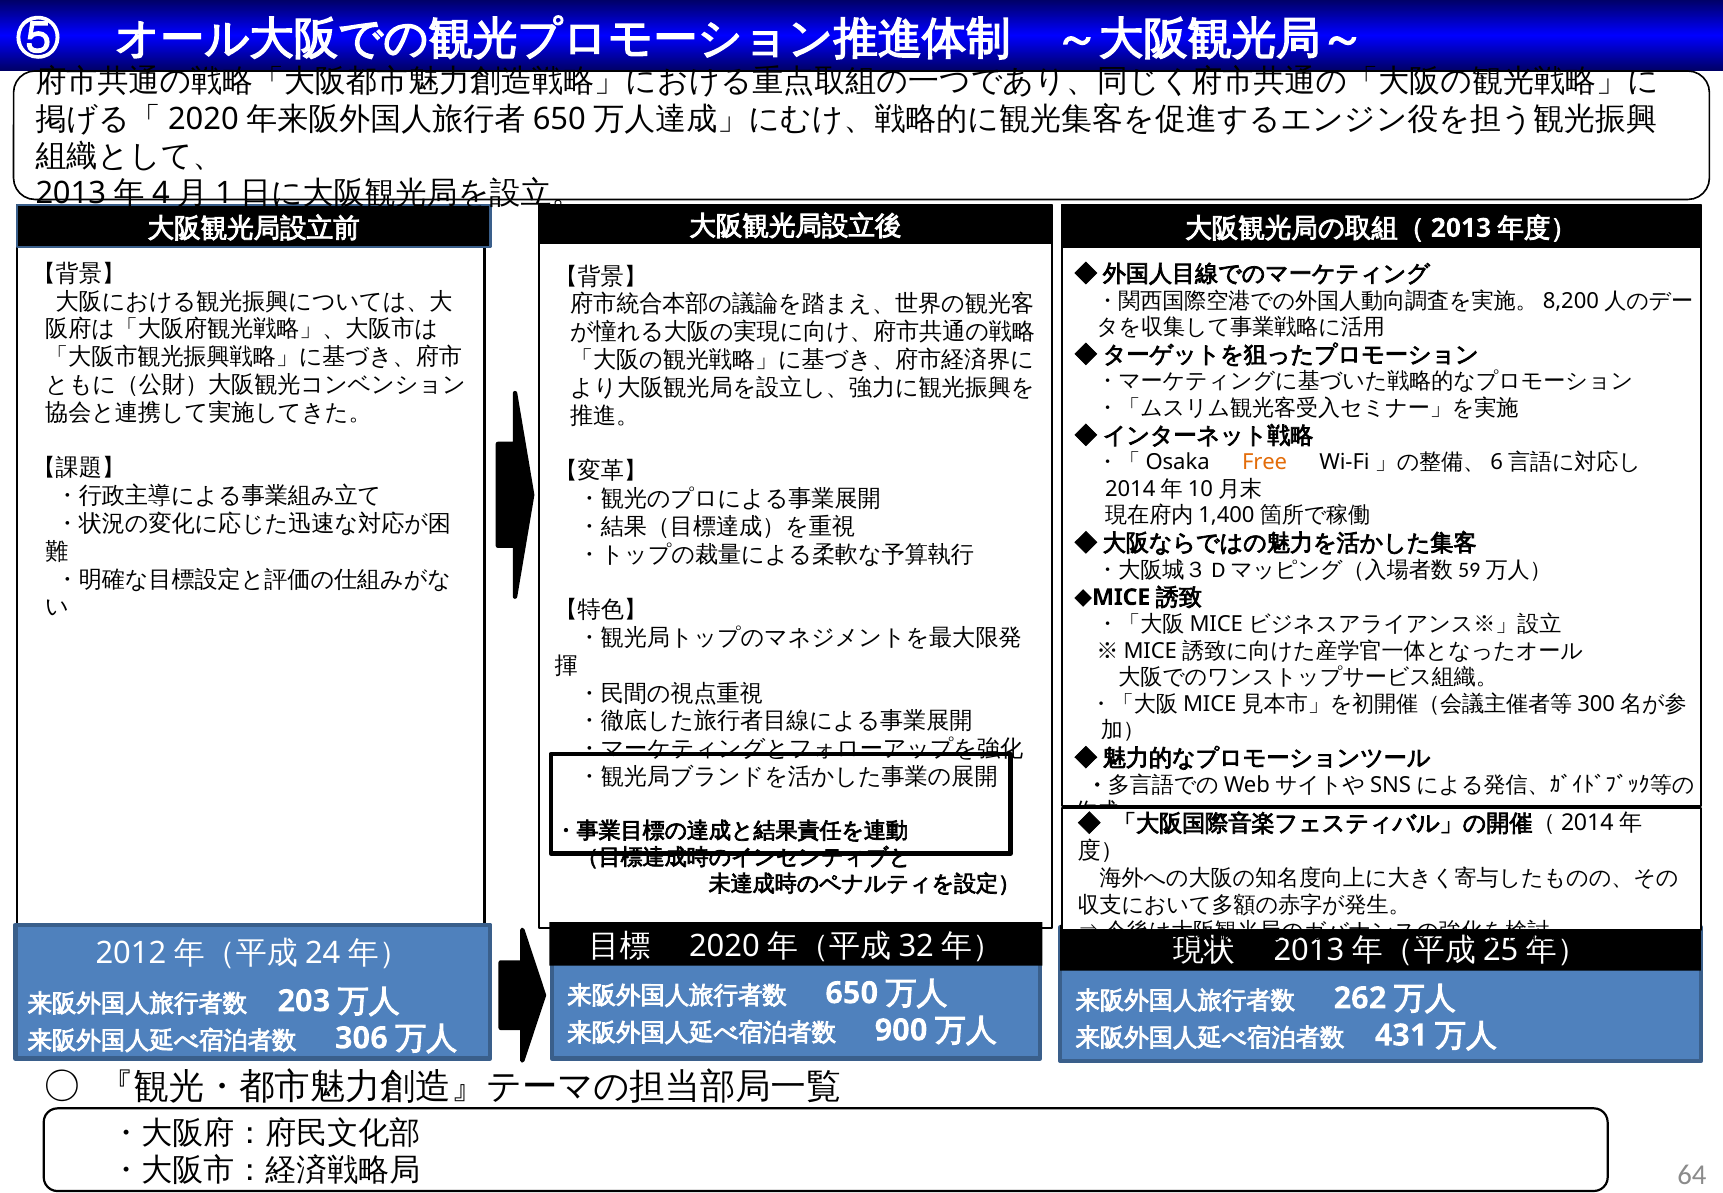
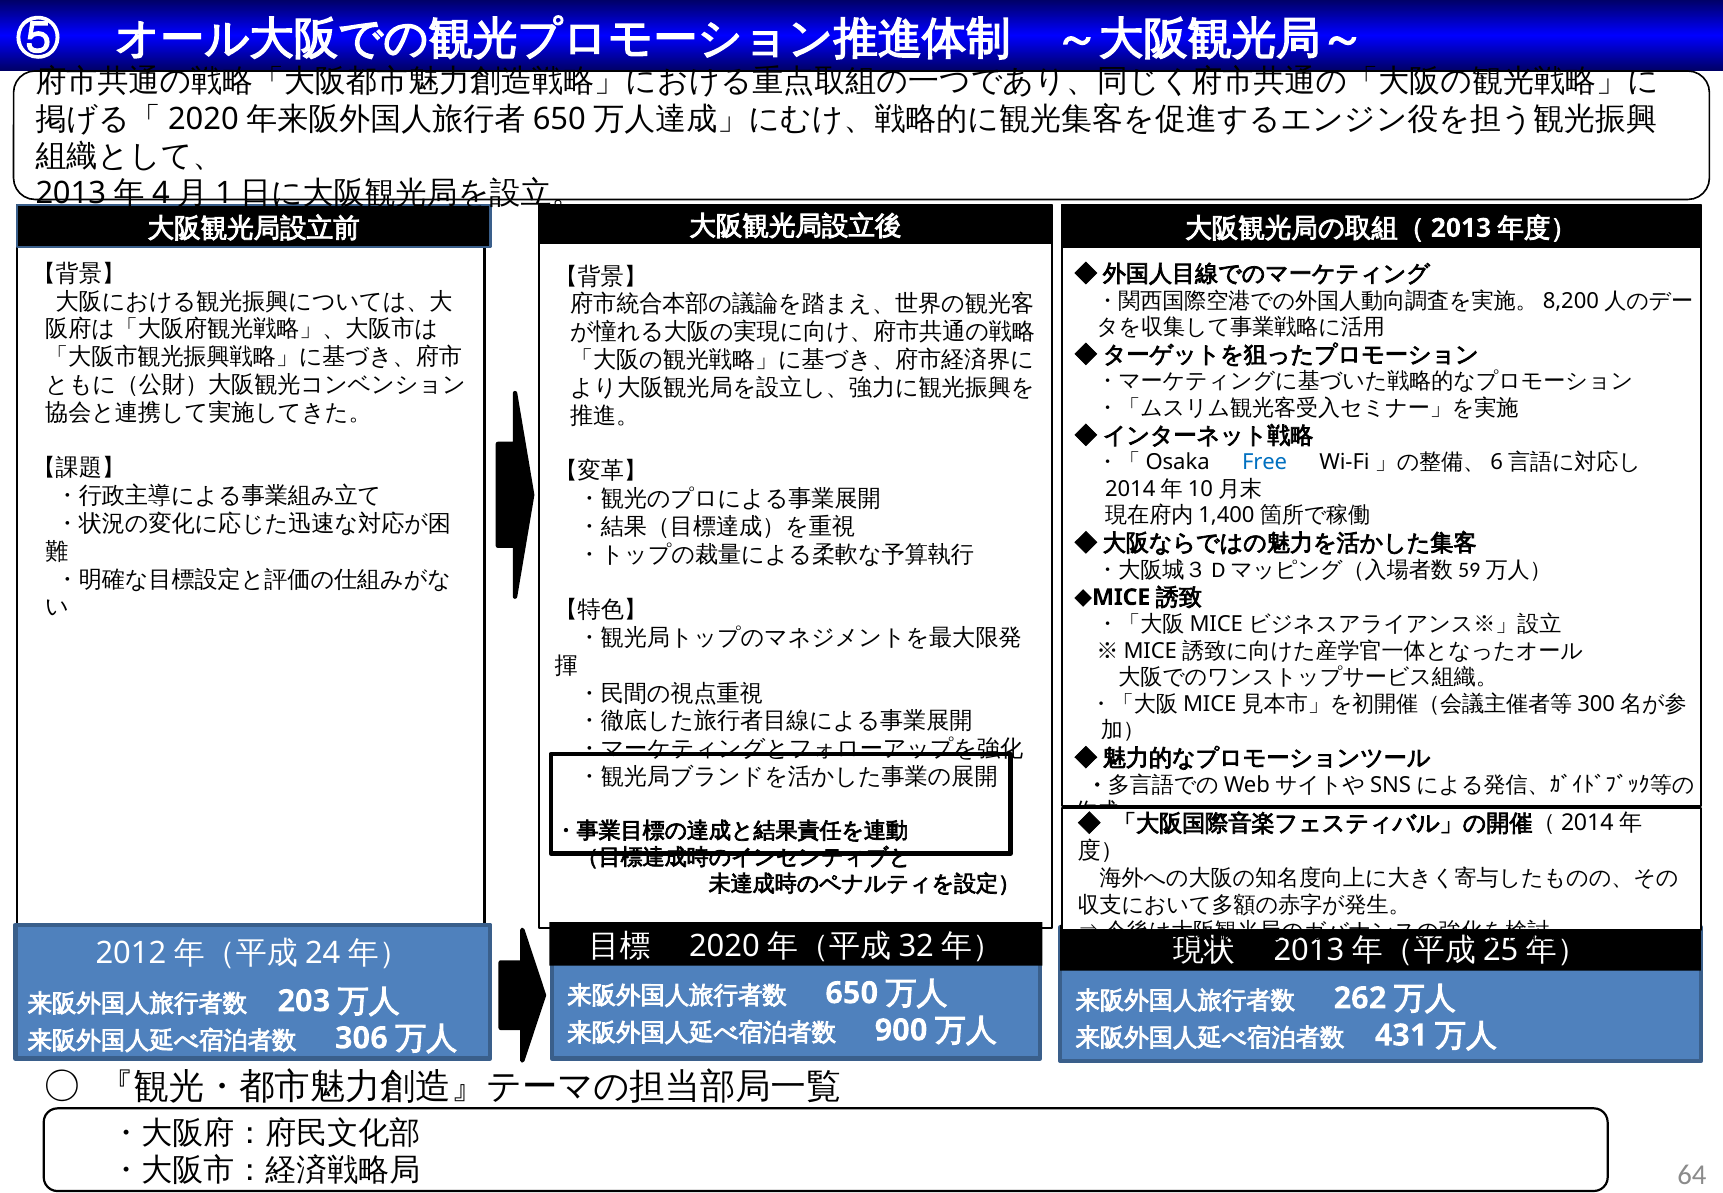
Free colour: orange -> blue
